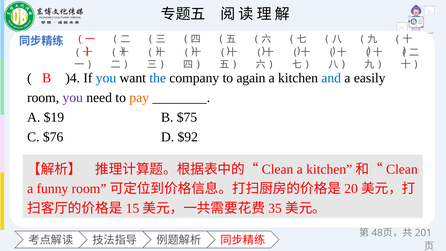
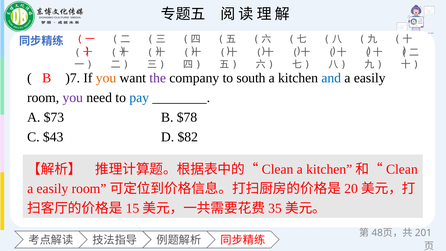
)4: )4 -> )7
you at (106, 78) colour: blue -> orange
the colour: blue -> purple
again: again -> south
pay colour: orange -> blue
$19: $19 -> $73
$75: $75 -> $78
$76: $76 -> $43
$92: $92 -> $82
funny at (52, 189): funny -> easily
